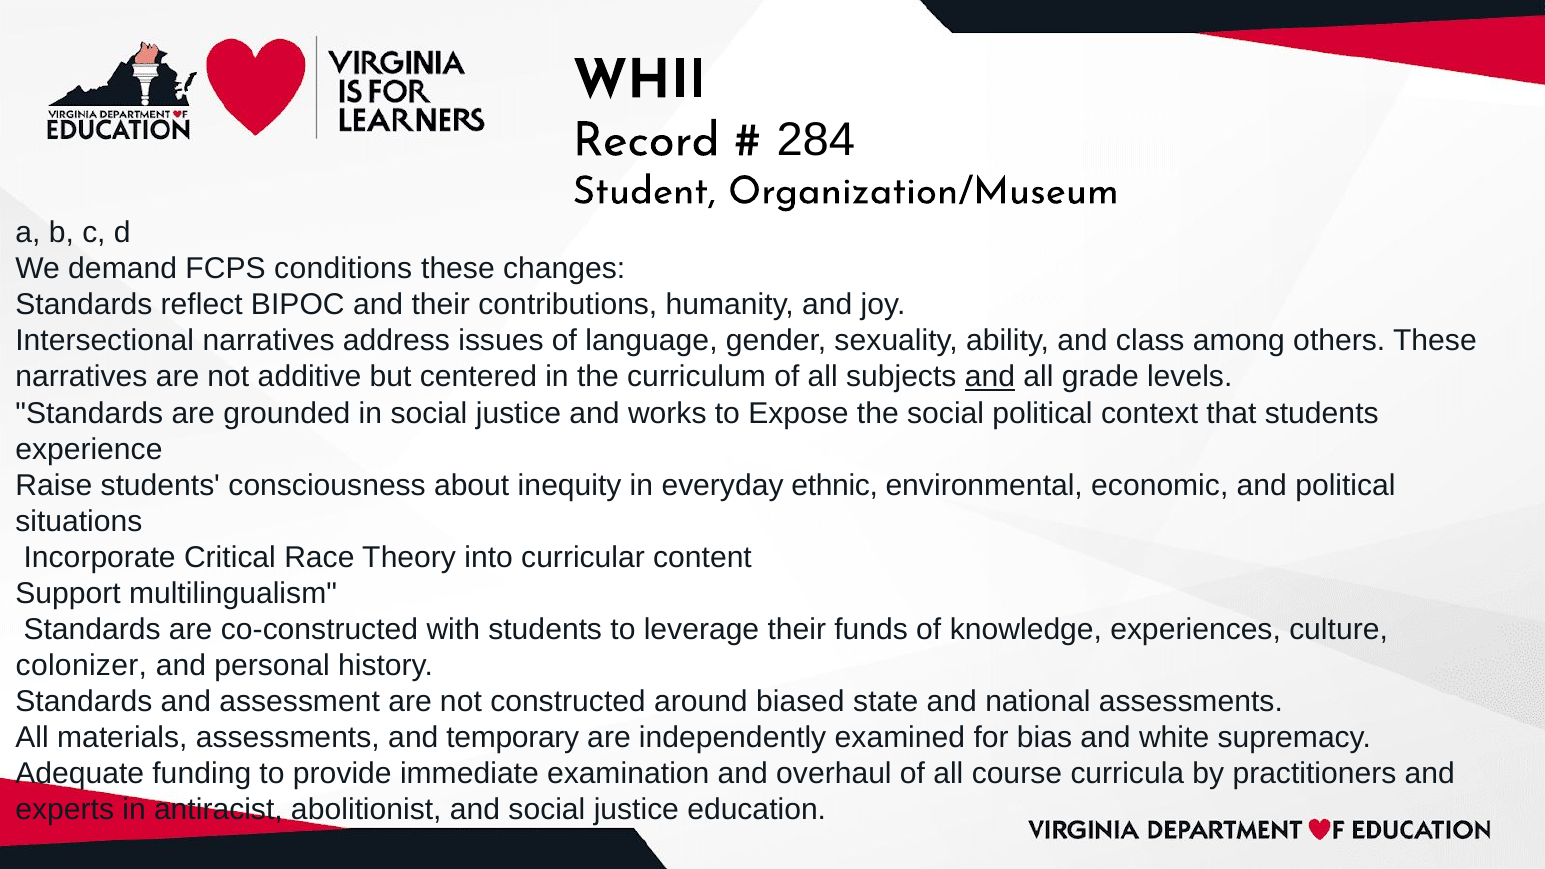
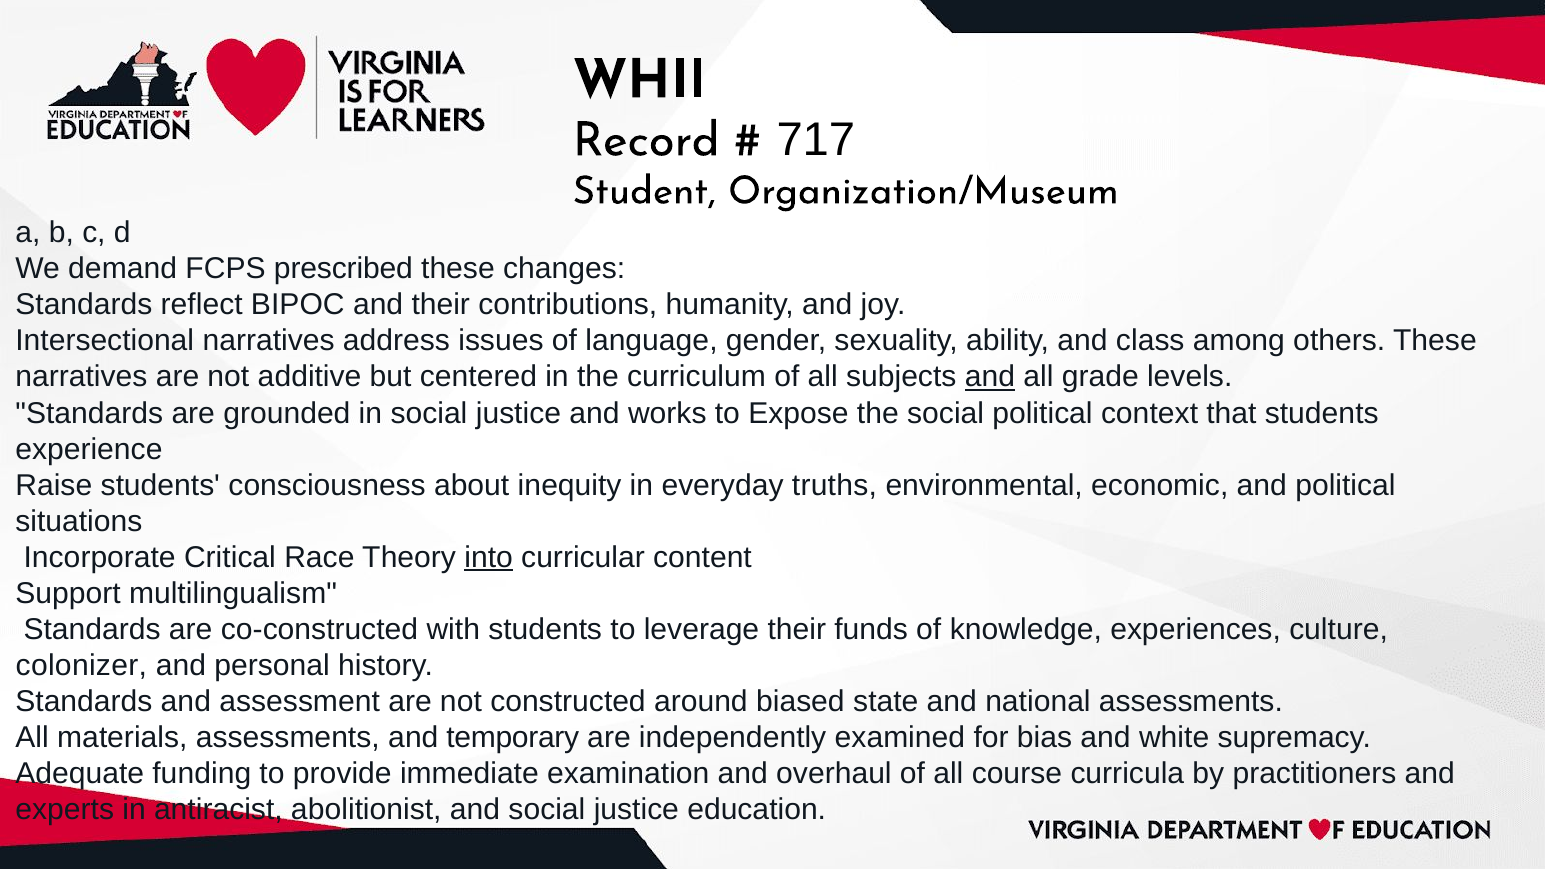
284: 284 -> 717
conditions: conditions -> prescribed
ethnic: ethnic -> truths
into underline: none -> present
